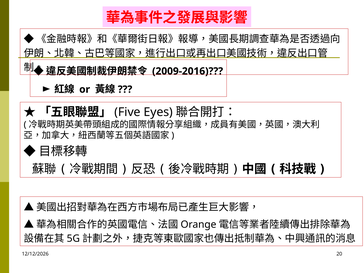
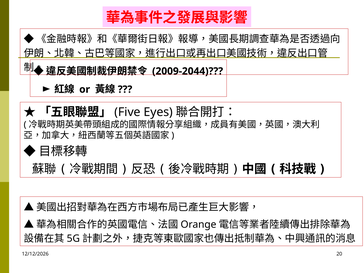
2009-2016: 2009-2016 -> 2009-2044
